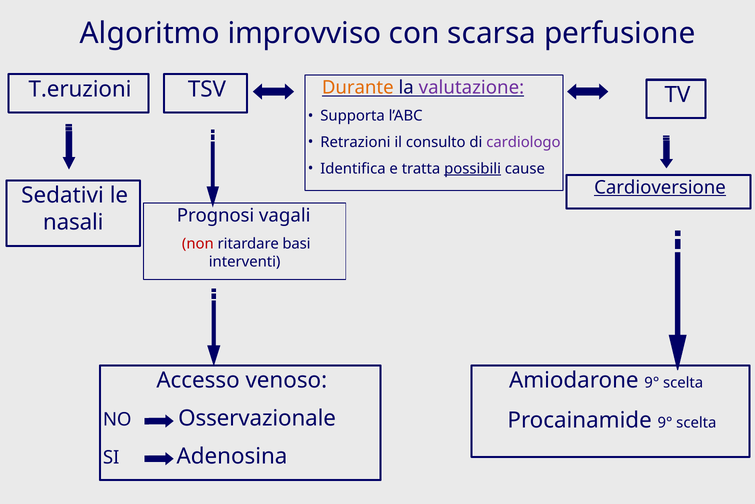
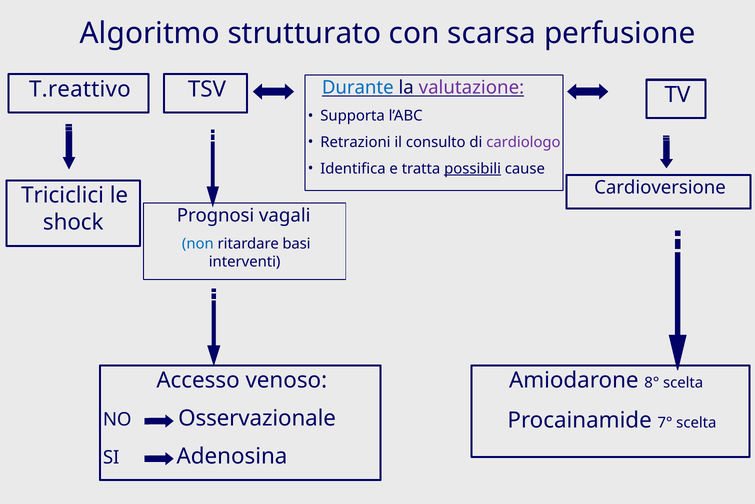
improvviso: improvviso -> strutturato
Durante colour: orange -> blue
T.eruzioni: T.eruzioni -> T.reattivo
Cardioversione underline: present -> none
Sedativi: Sedativi -> Triciclici
nasali: nasali -> shock
non colour: red -> blue
Amiodarone 9°: 9° -> 8°
Procainamide 9°: 9° -> 7°
